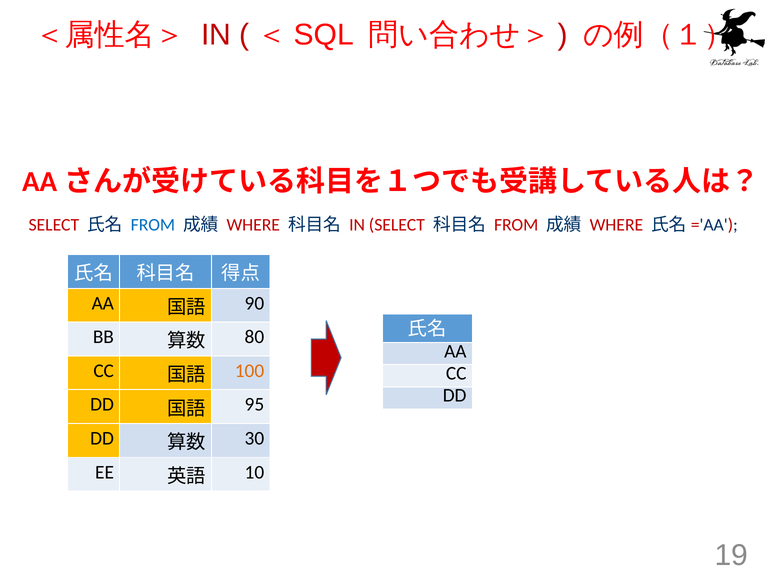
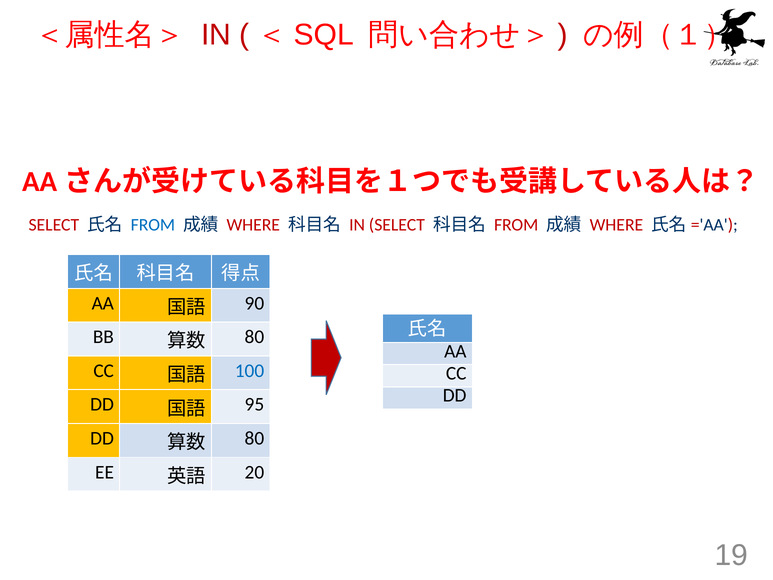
100 colour: orange -> blue
30 at (254, 438): 30 -> 80
10: 10 -> 20
